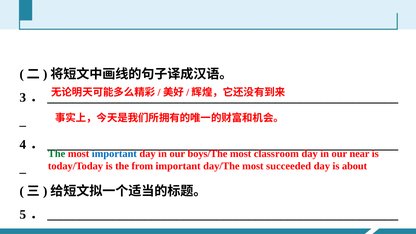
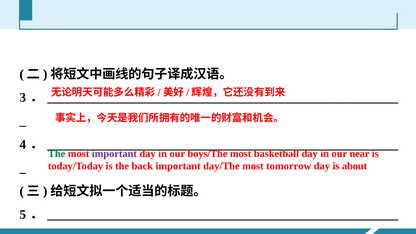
important at (114, 154) colour: blue -> purple
classroom: classroom -> basketball
from: from -> back
succeeded: succeeded -> tomorrow
